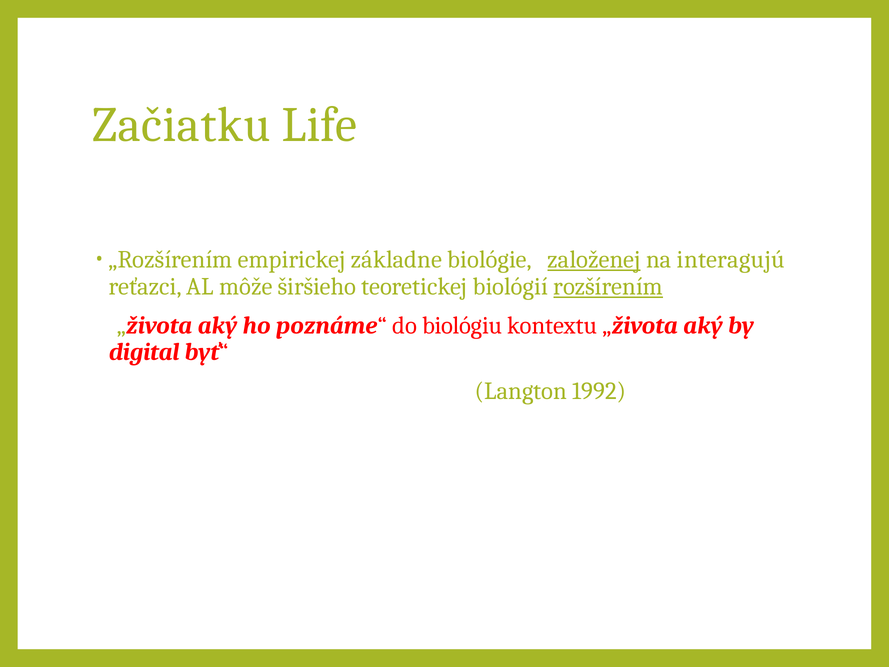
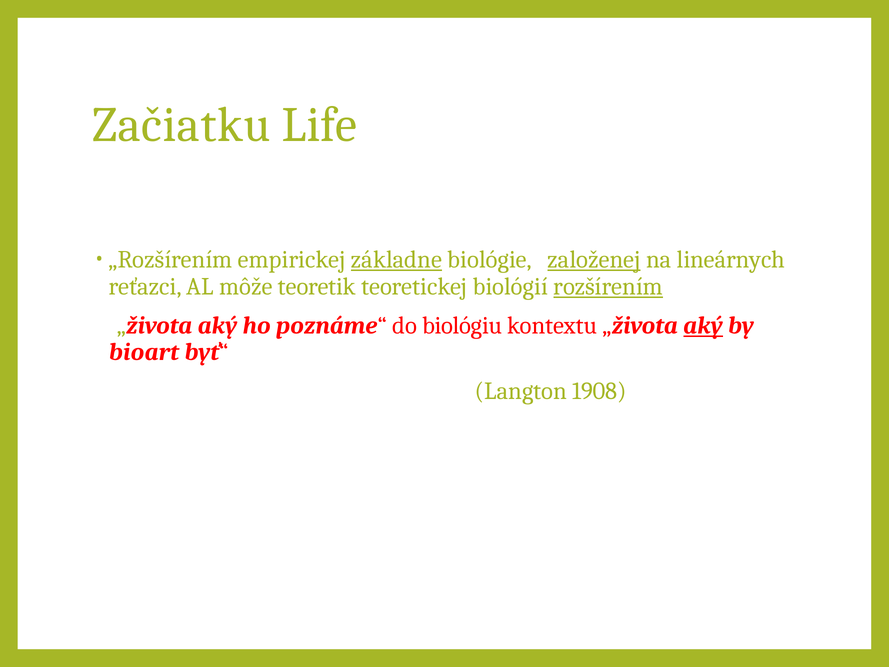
základne underline: none -> present
interagujú: interagujú -> lineárnych
širšieho: širšieho -> teoretik
aký at (703, 325) underline: none -> present
digital: digital -> bioart
1992: 1992 -> 1908
